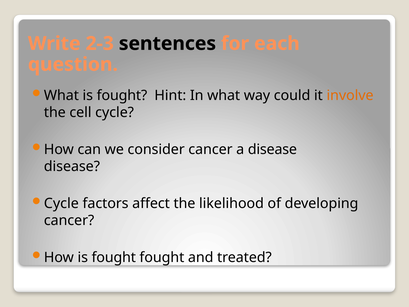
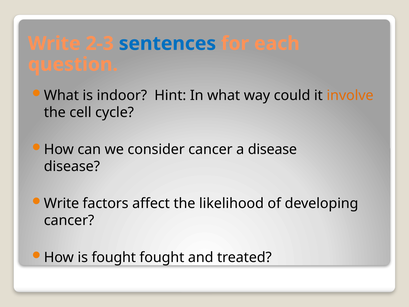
sentences colour: black -> blue
What is fought: fought -> indoor
Cycle at (61, 203): Cycle -> Write
